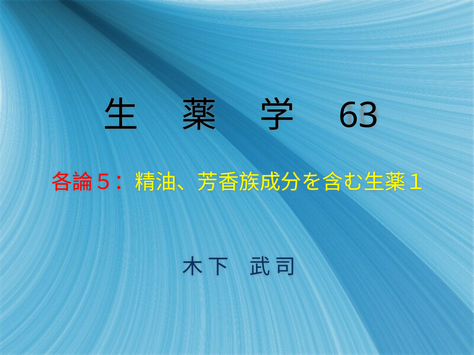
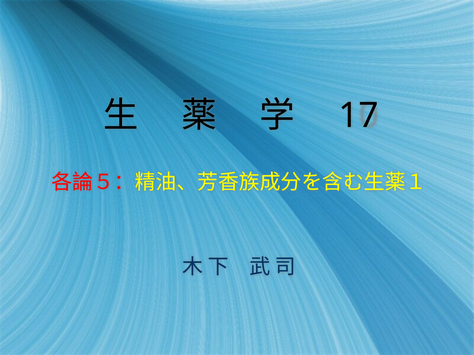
63: 63 -> 17
